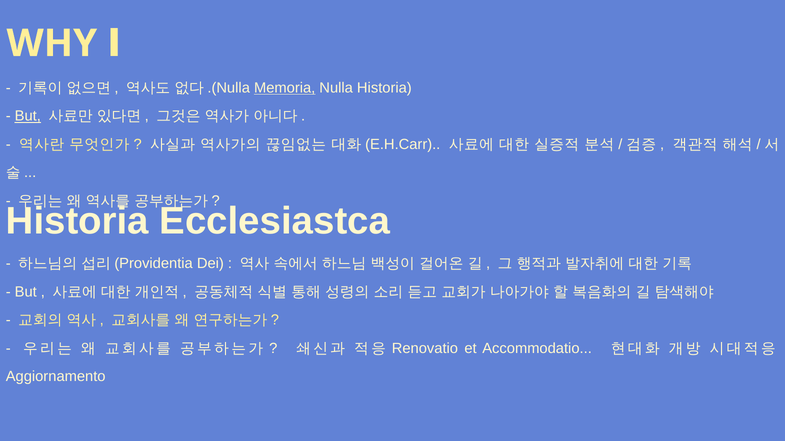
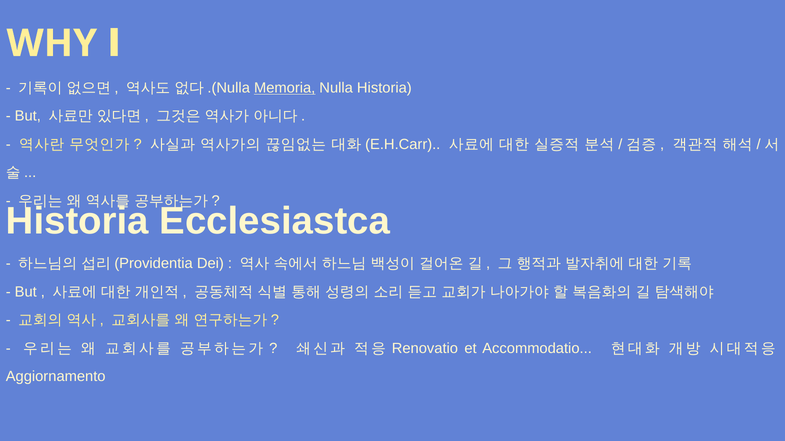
But at (28, 116) underline: present -> none
